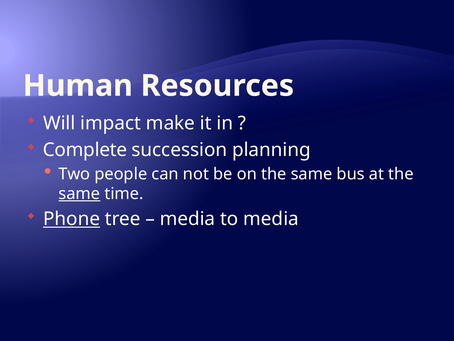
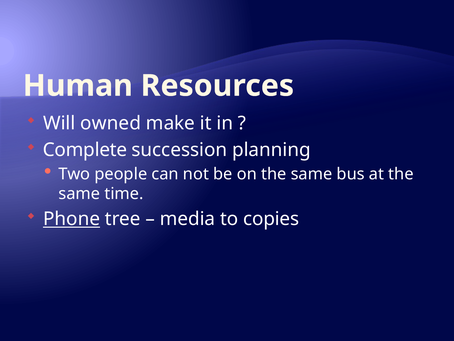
impact: impact -> owned
same at (79, 194) underline: present -> none
to media: media -> copies
